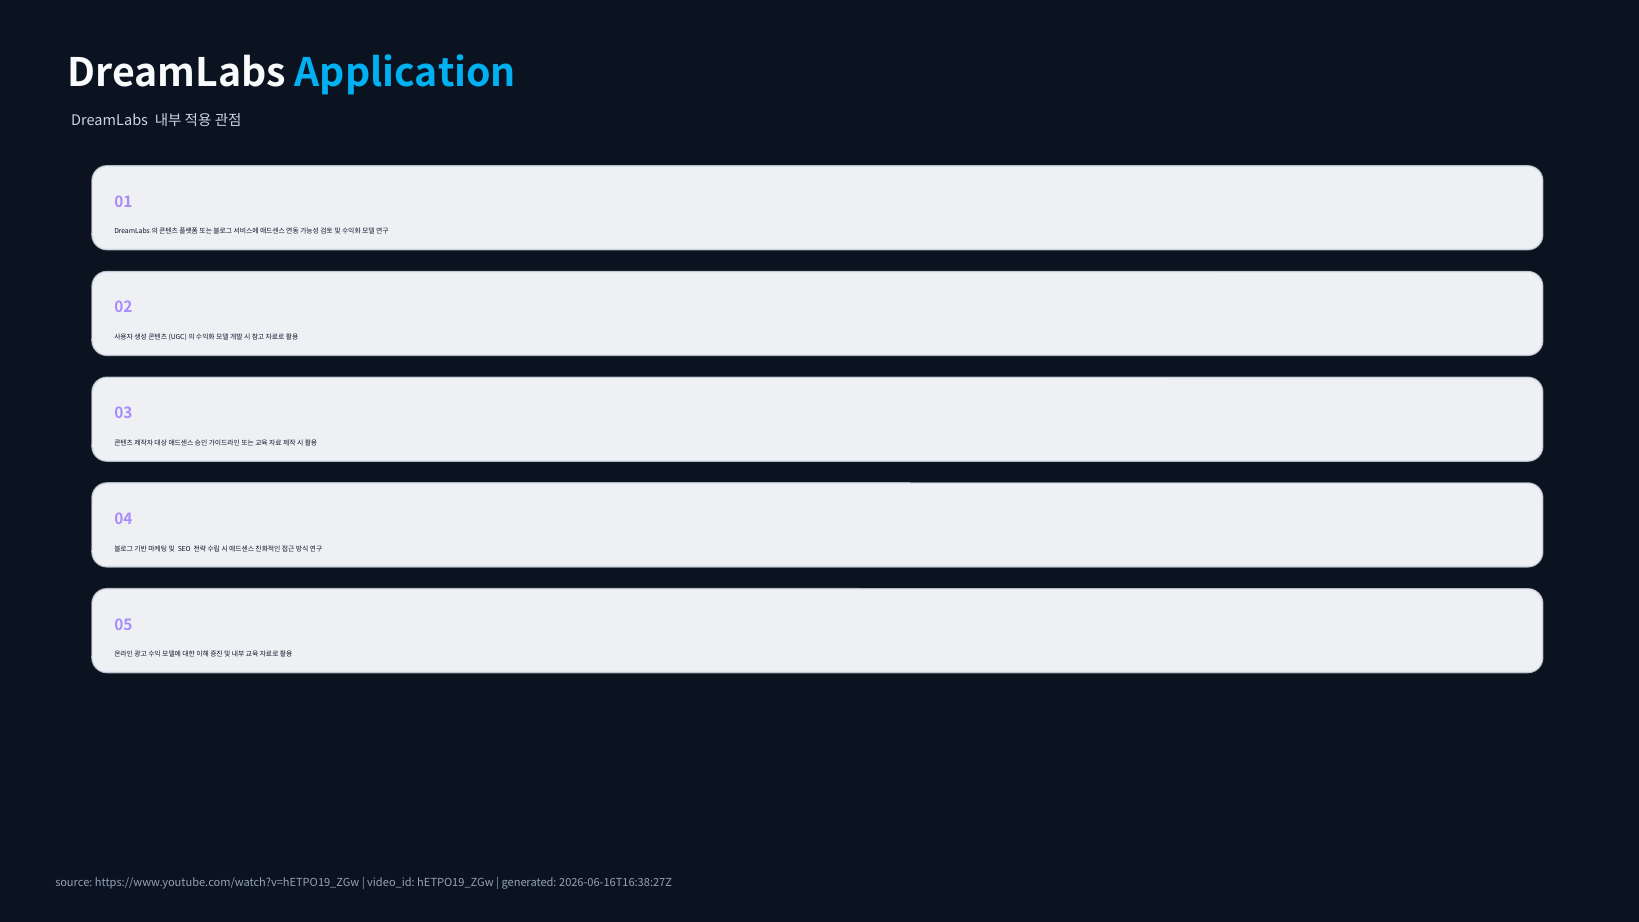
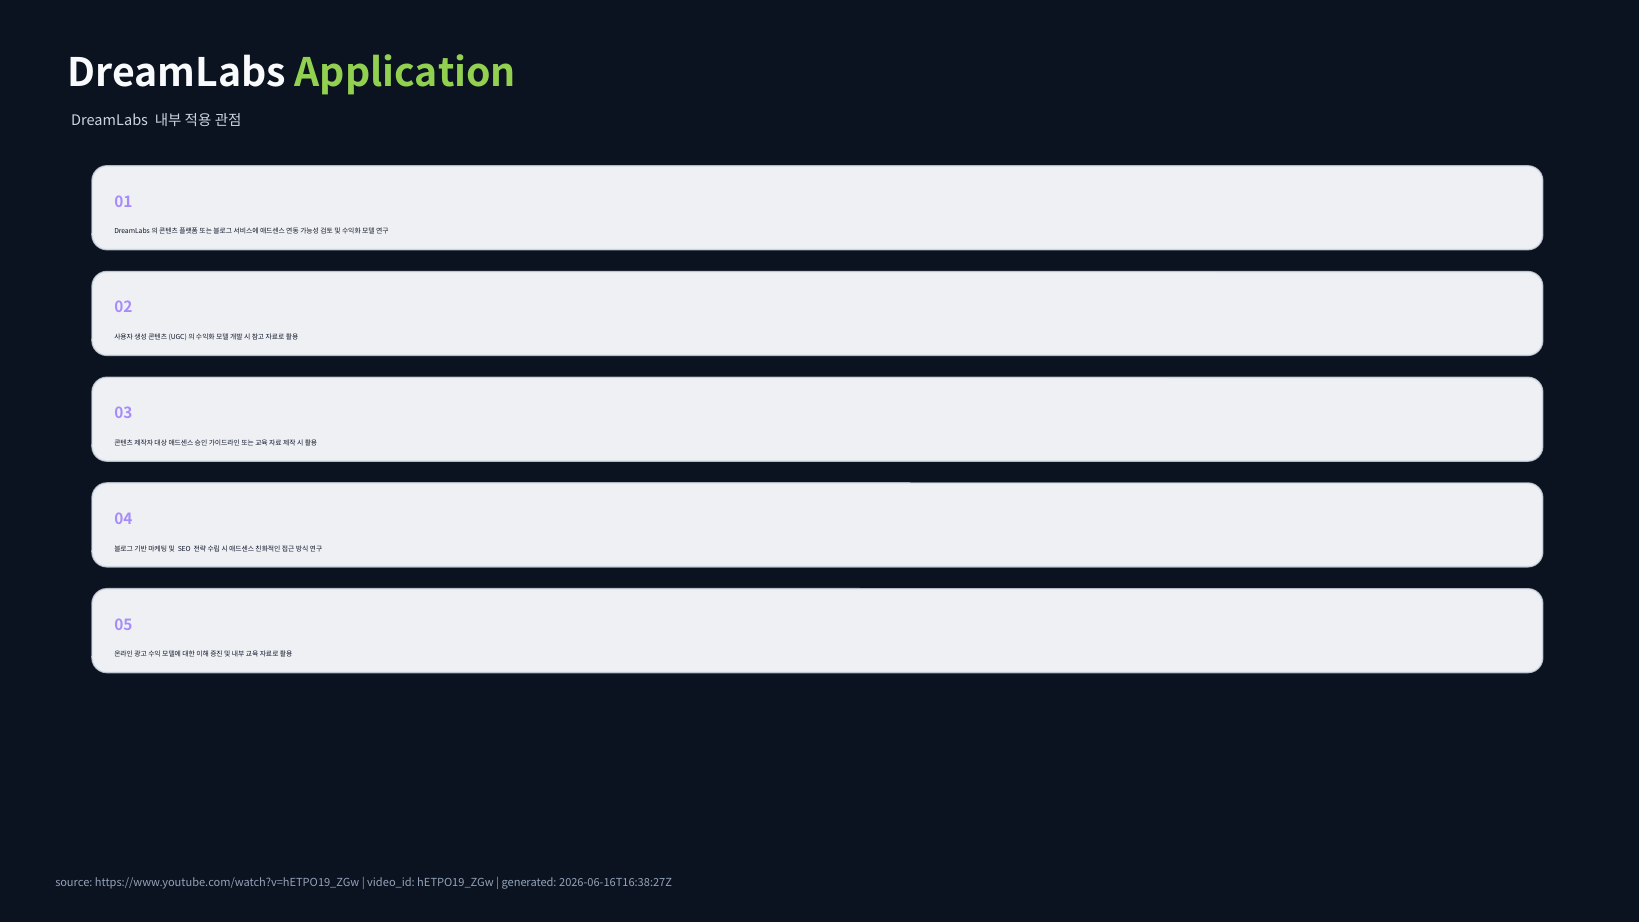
Application colour: light blue -> light green
